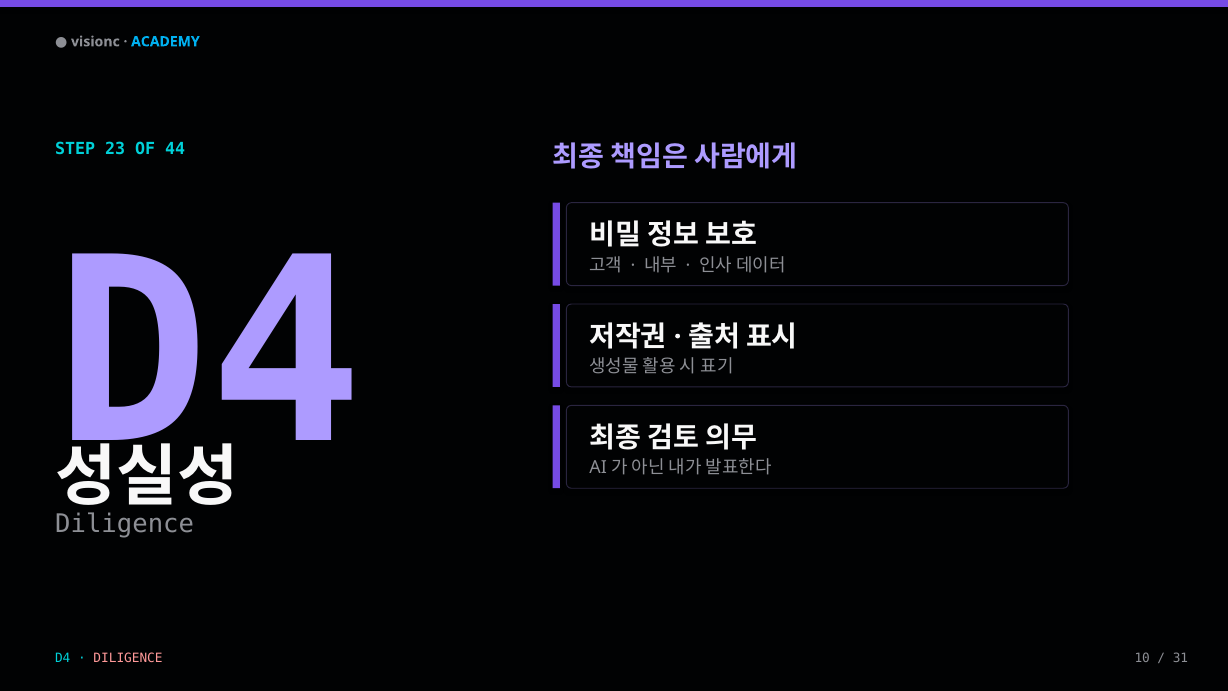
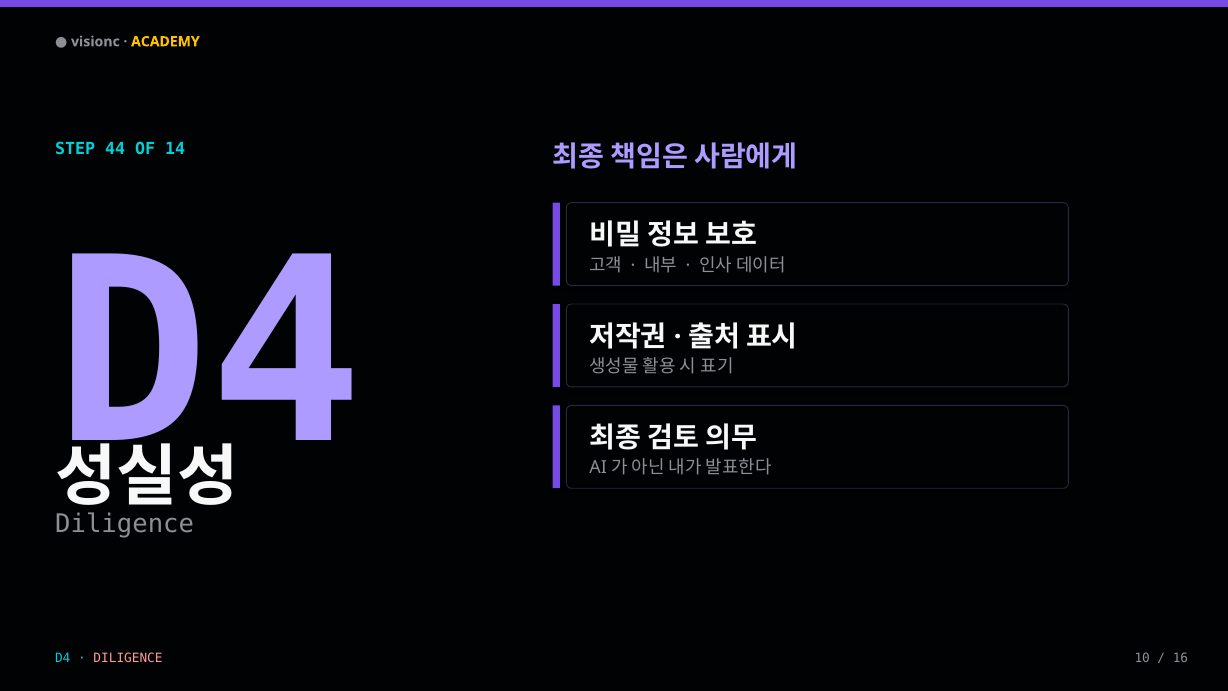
ACADEMY colour: light blue -> yellow
23: 23 -> 44
44: 44 -> 14
31: 31 -> 16
